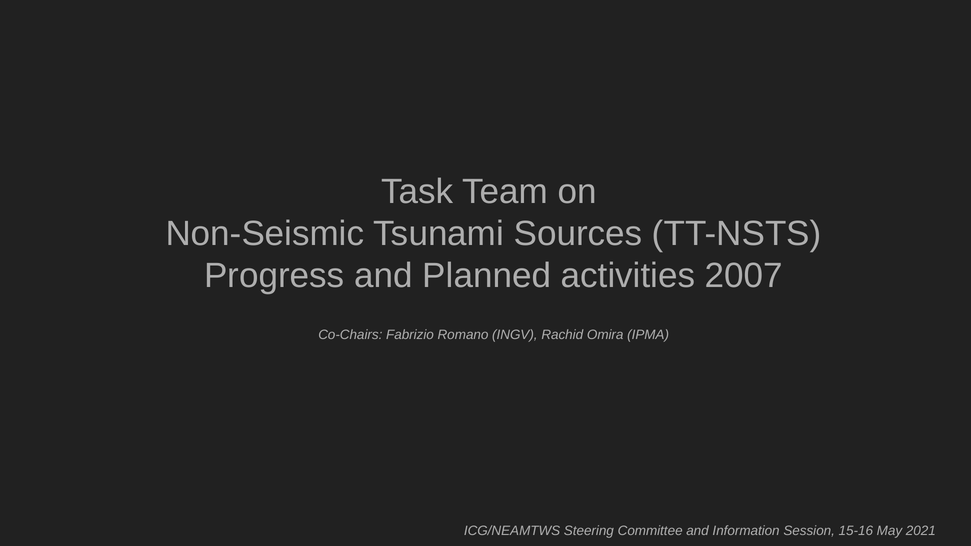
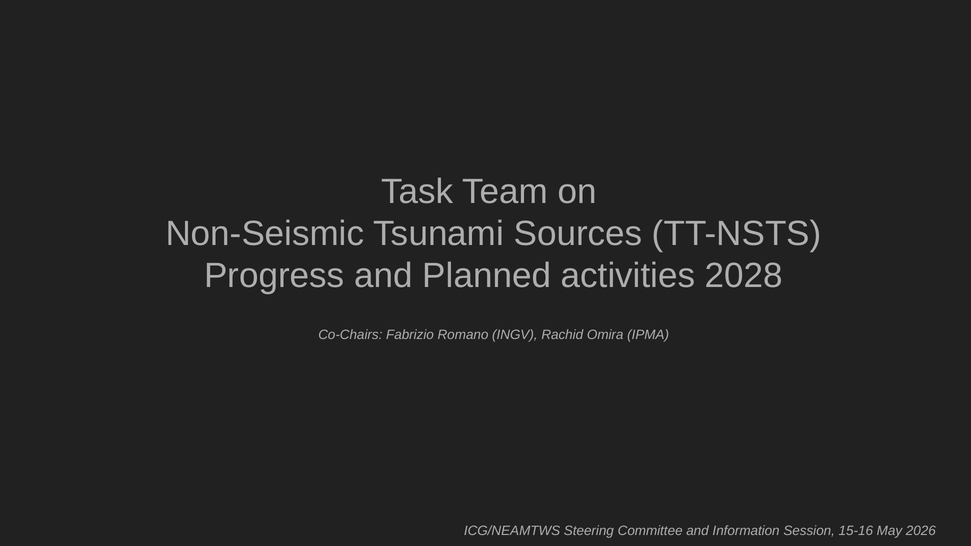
2007: 2007 -> 2028
2021: 2021 -> 2026
